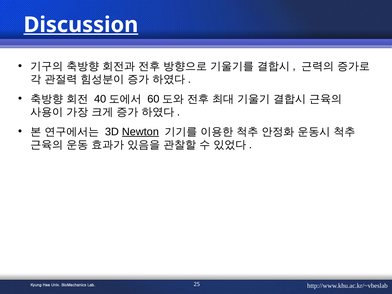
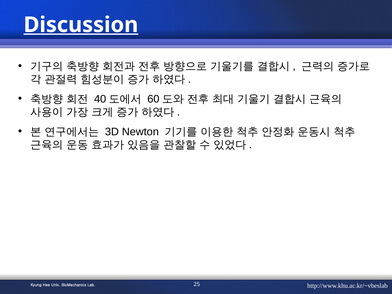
Newton underline: present -> none
